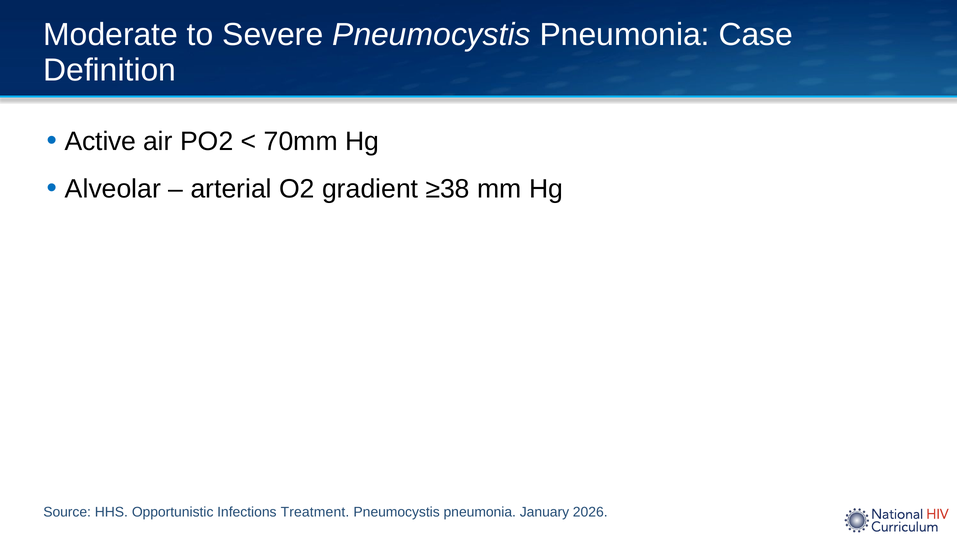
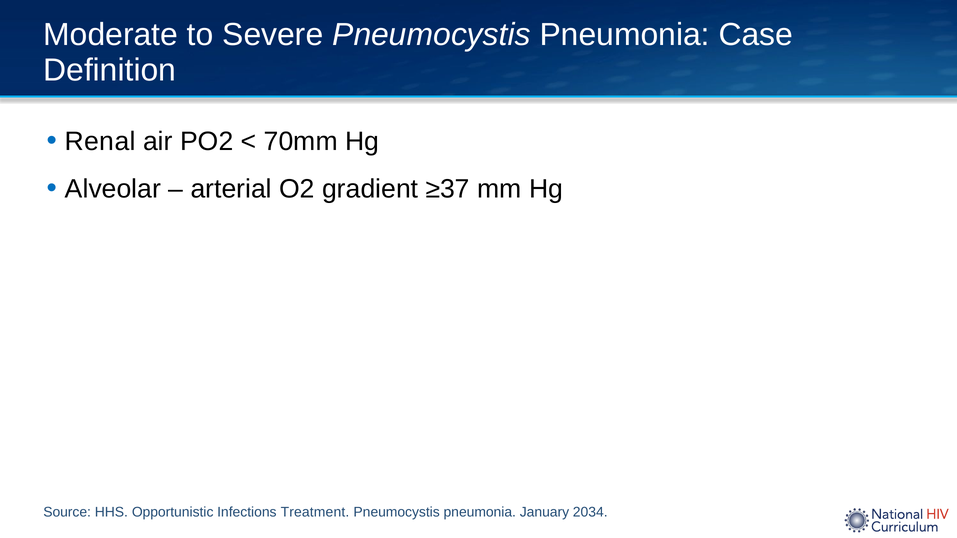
Active: Active -> Renal
≥38: ≥38 -> ≥37
2026: 2026 -> 2034
